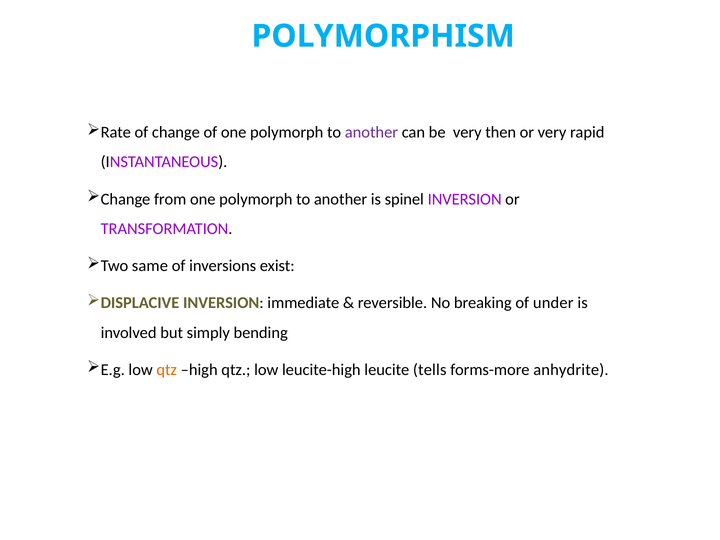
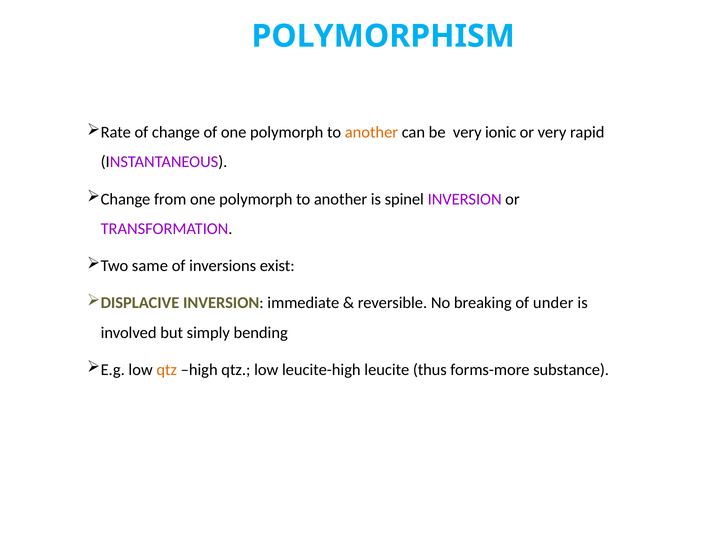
another at (371, 132) colour: purple -> orange
then: then -> ionic
tells: tells -> thus
anhydrite: anhydrite -> substance
